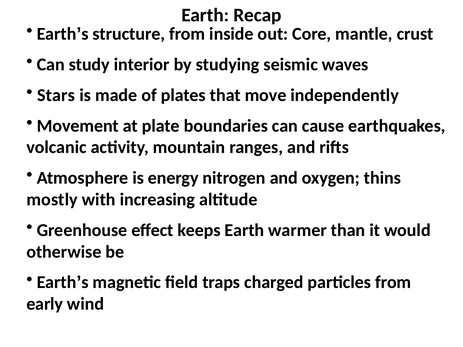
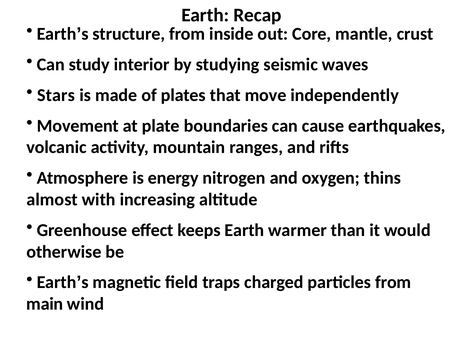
mostly: mostly -> almost
early: early -> main
